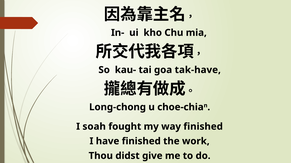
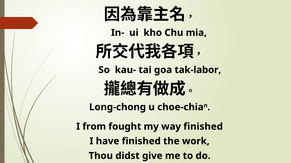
tak-have: tak-have -> tak-labor
soah: soah -> from
